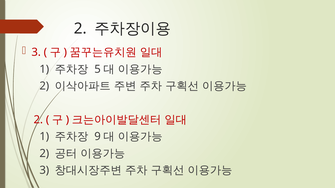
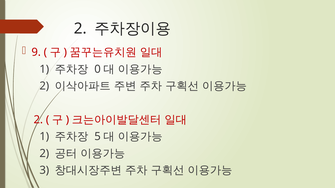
3 at (36, 52): 3 -> 9
5: 5 -> 0
9: 9 -> 5
